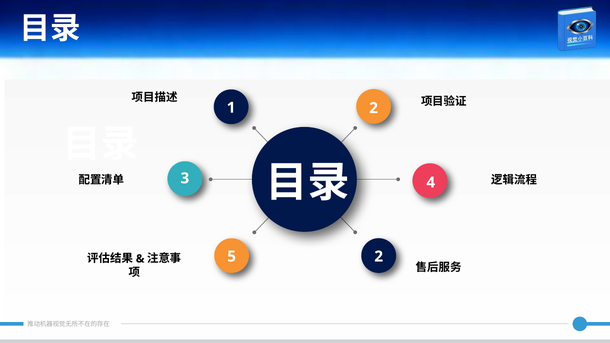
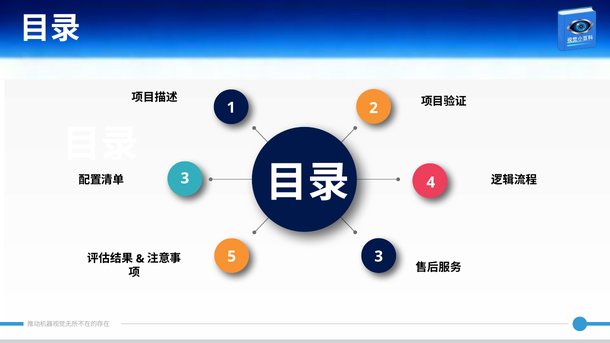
5 2: 2 -> 3
